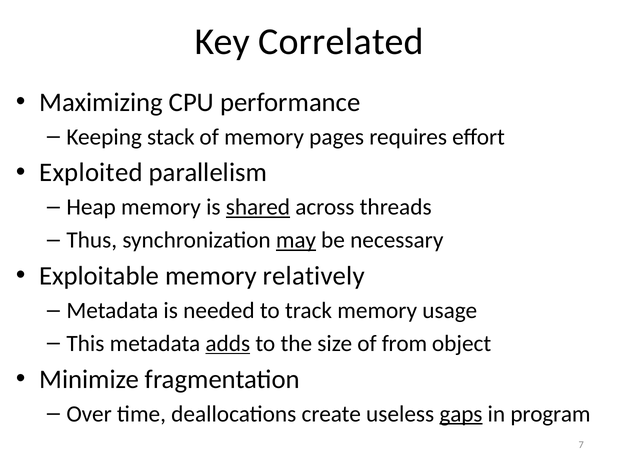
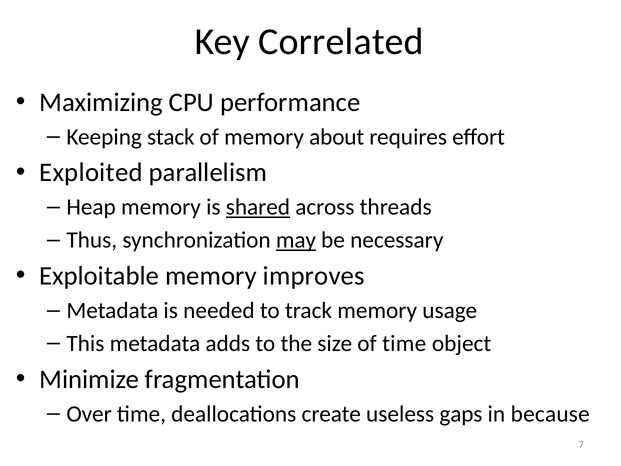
pages: pages -> about
relatively: relatively -> improves
adds underline: present -> none
of from: from -> time
gaps underline: present -> none
program: program -> because
